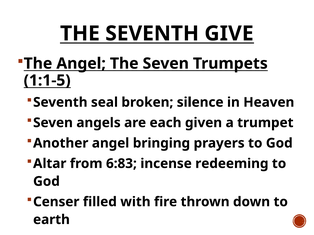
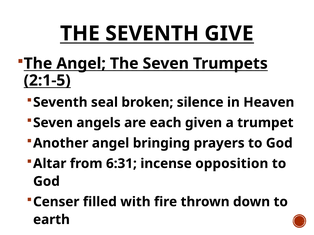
1:1-5: 1:1-5 -> 2:1-5
6:83: 6:83 -> 6:31
redeeming: redeeming -> opposition
